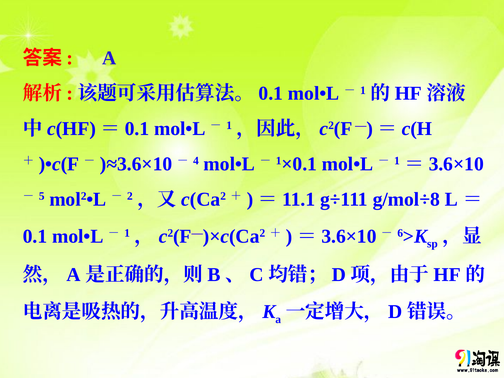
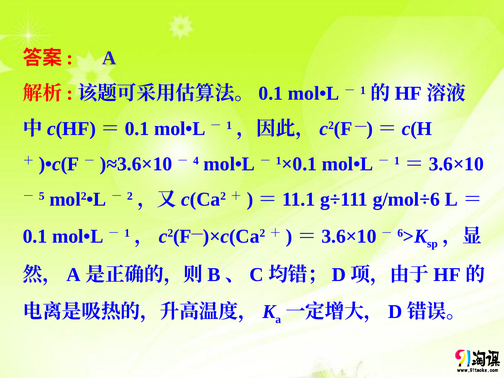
g/mol÷8: g/mol÷8 -> g/mol÷6
